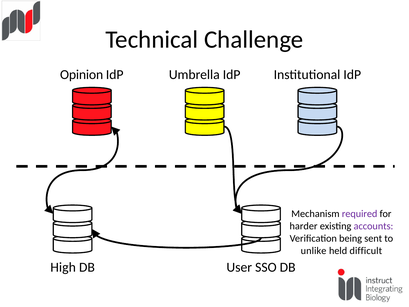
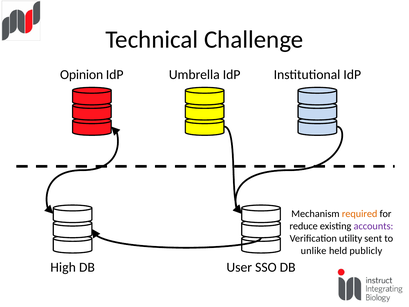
required colour: purple -> orange
harder: harder -> reduce
being: being -> utility
difficult: difficult -> publicly
